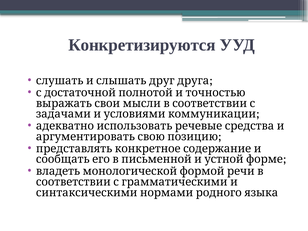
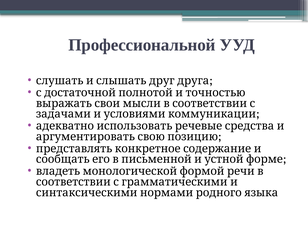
Конкретизируются: Конкретизируются -> Профессиональной
